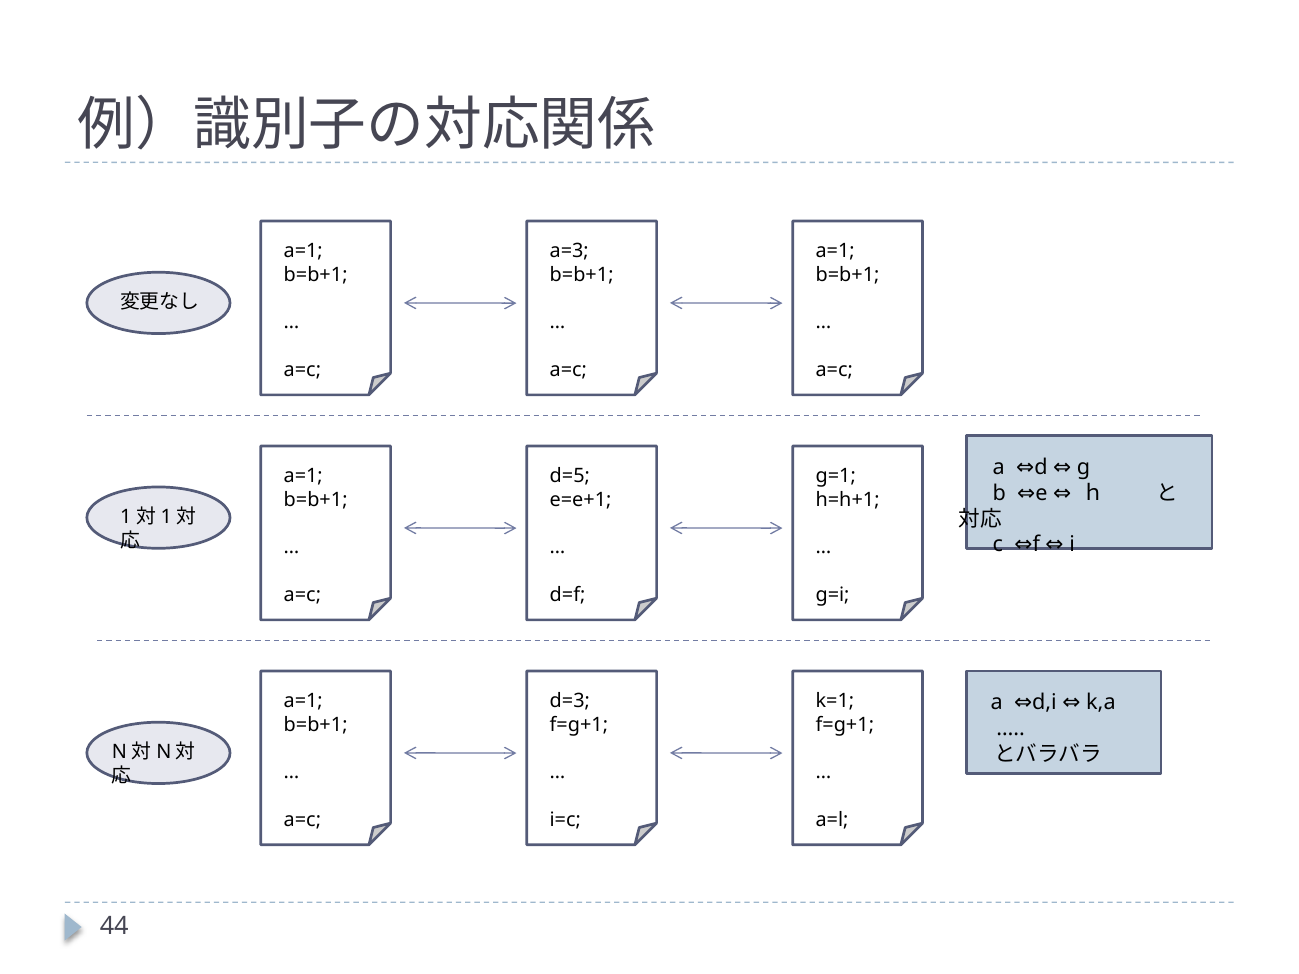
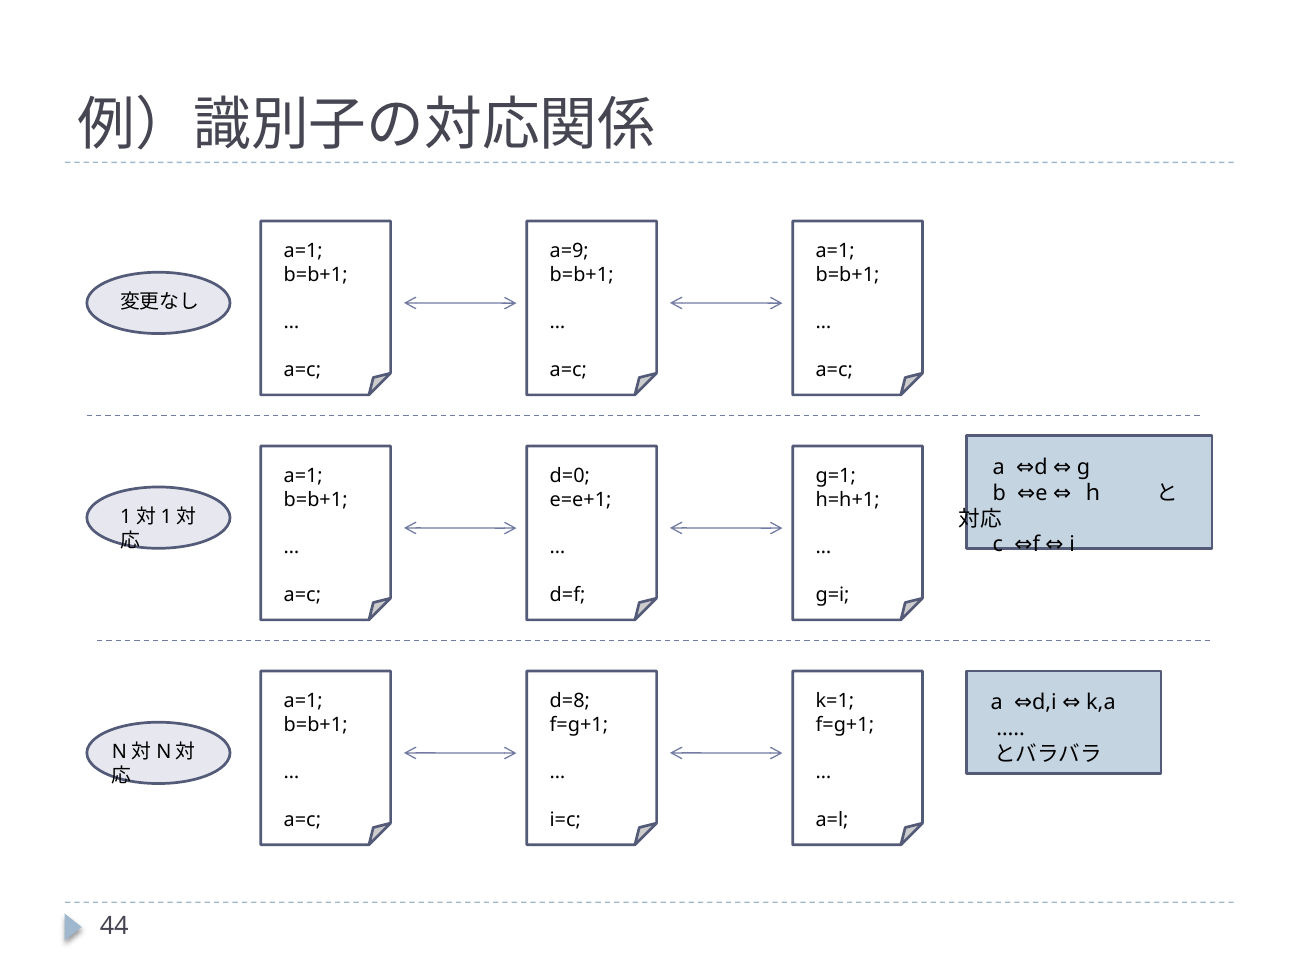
a=3: a=3 -> a=9
d=5: d=5 -> d=0
d=3: d=3 -> d=8
